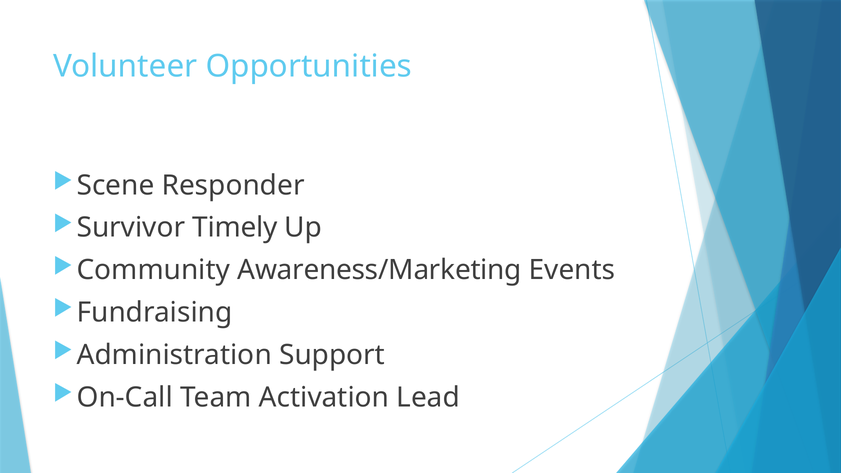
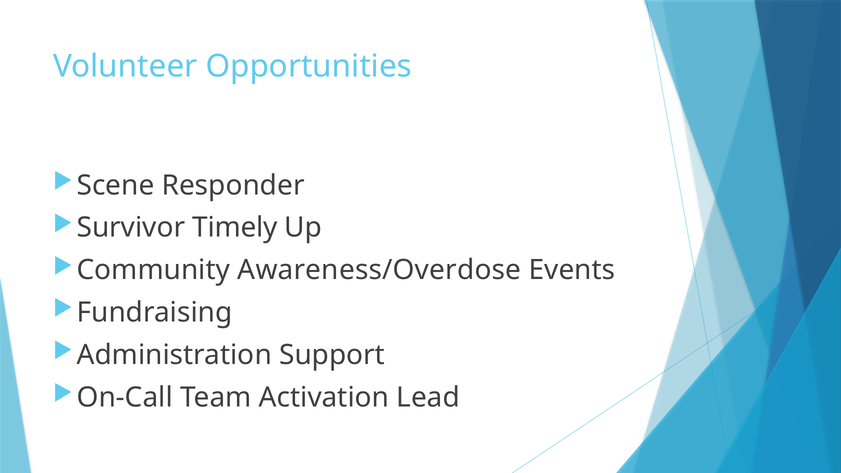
Awareness/Marketing: Awareness/Marketing -> Awareness/Overdose
